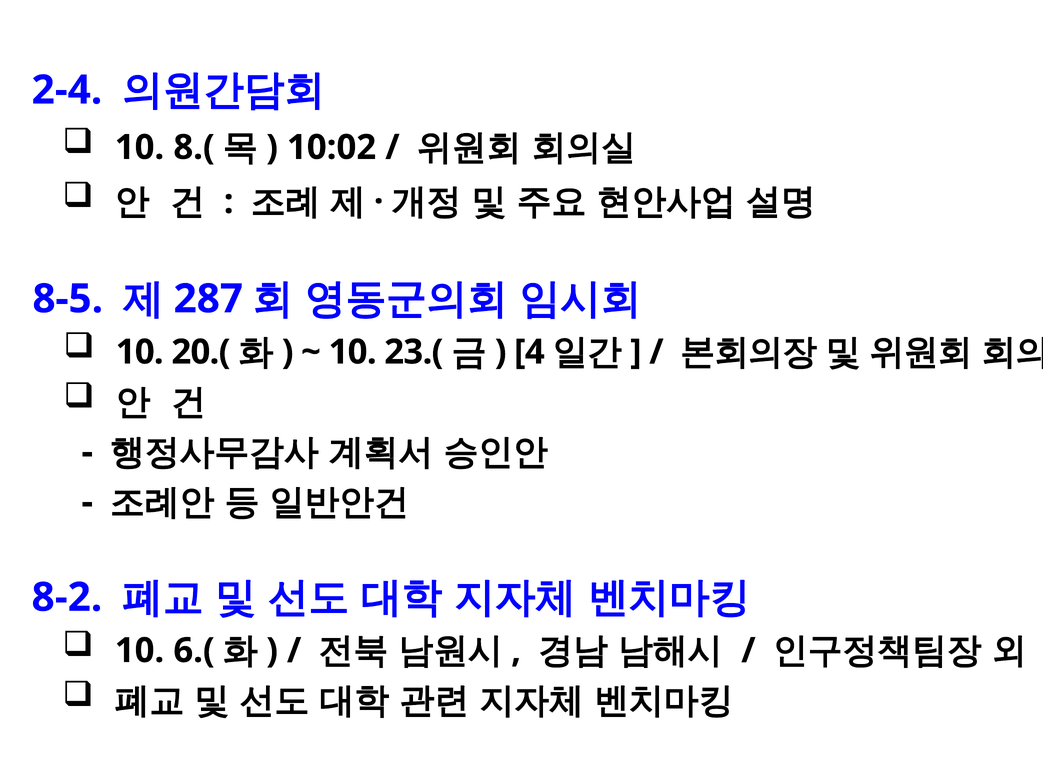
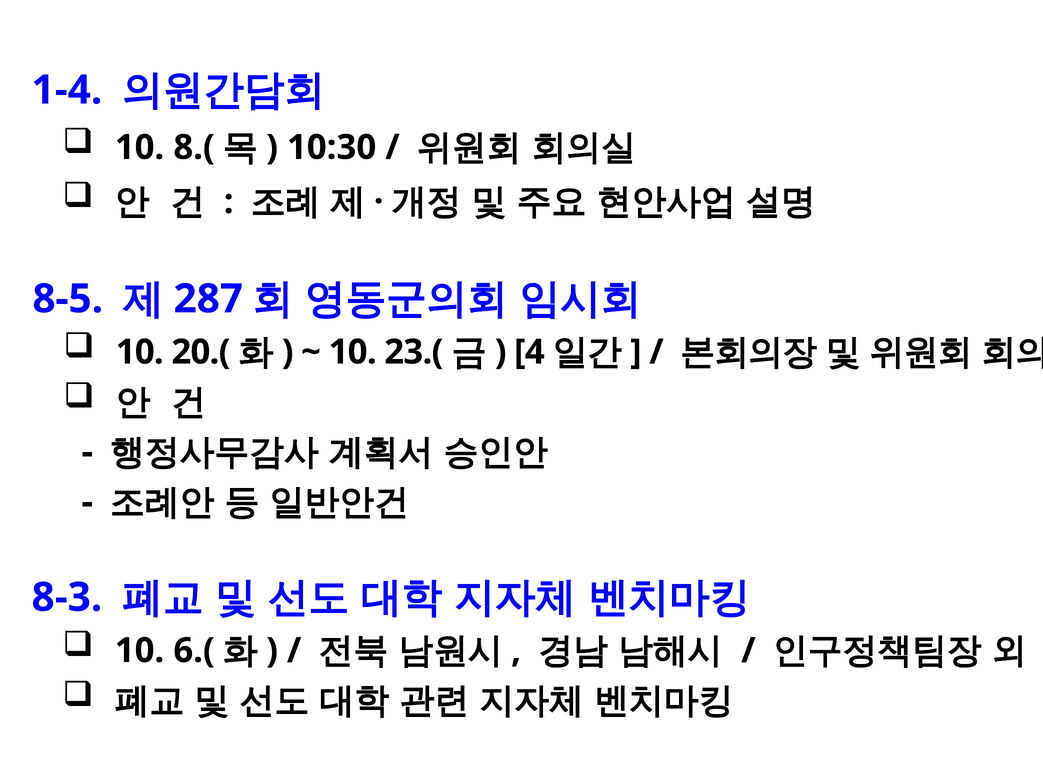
2-4: 2-4 -> 1-4
10:02: 10:02 -> 10:30
8-2: 8-2 -> 8-3
